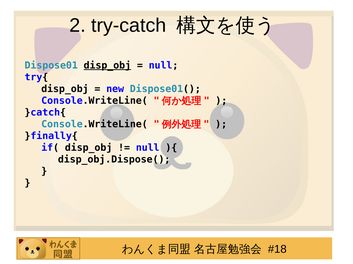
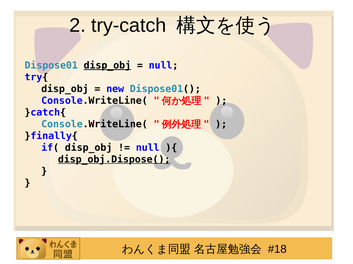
disp_obj.Dispose( underline: none -> present
